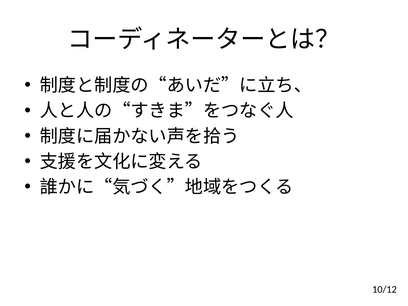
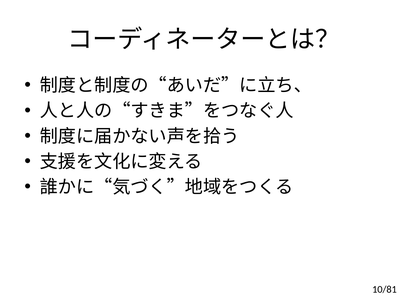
10/12: 10/12 -> 10/81
